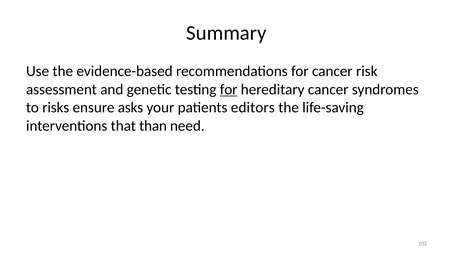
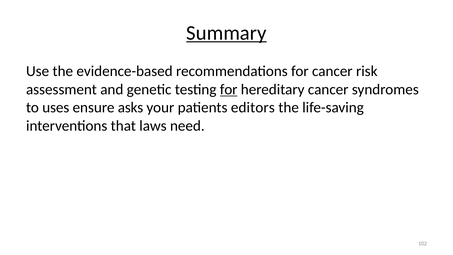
Summary underline: none -> present
risks: risks -> uses
than: than -> laws
